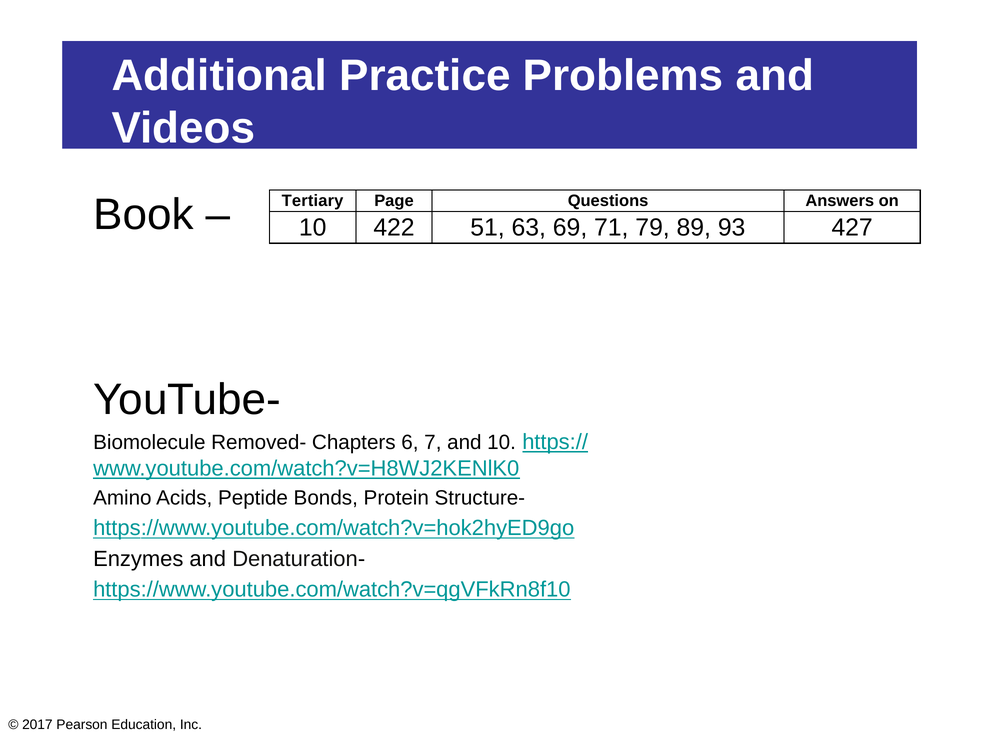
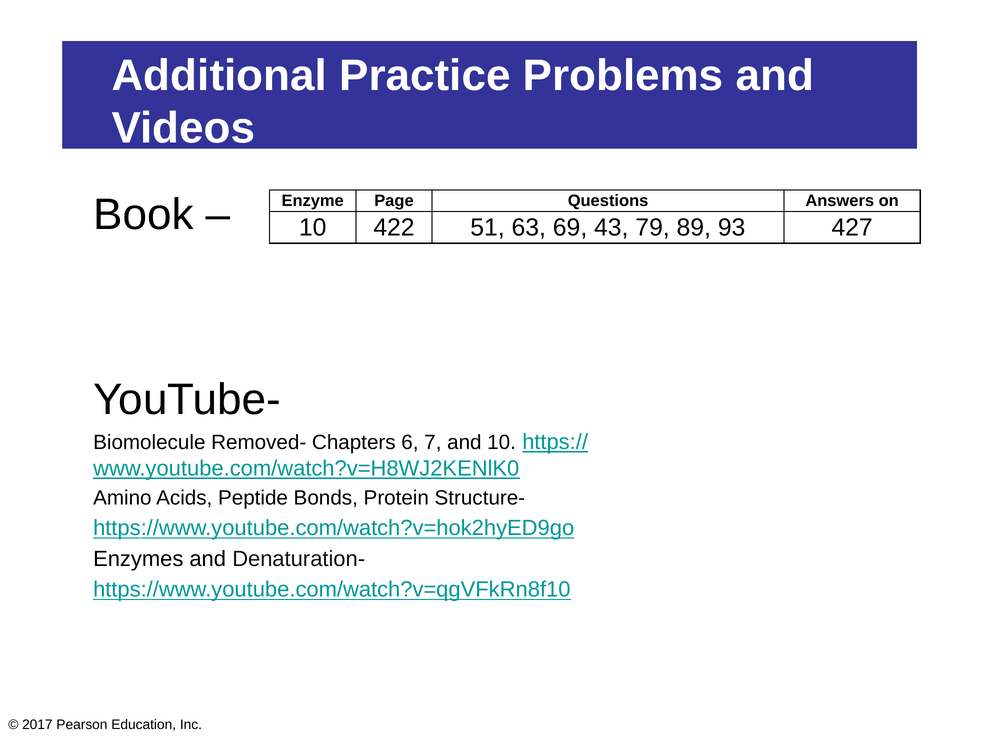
Tertiary: Tertiary -> Enzyme
71: 71 -> 43
